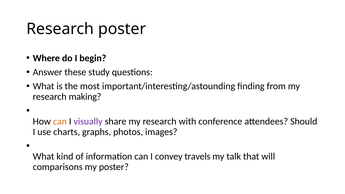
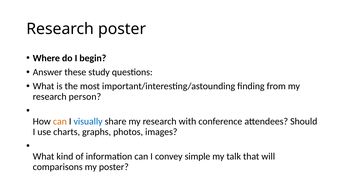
making: making -> person
visually colour: purple -> blue
travels: travels -> simple
